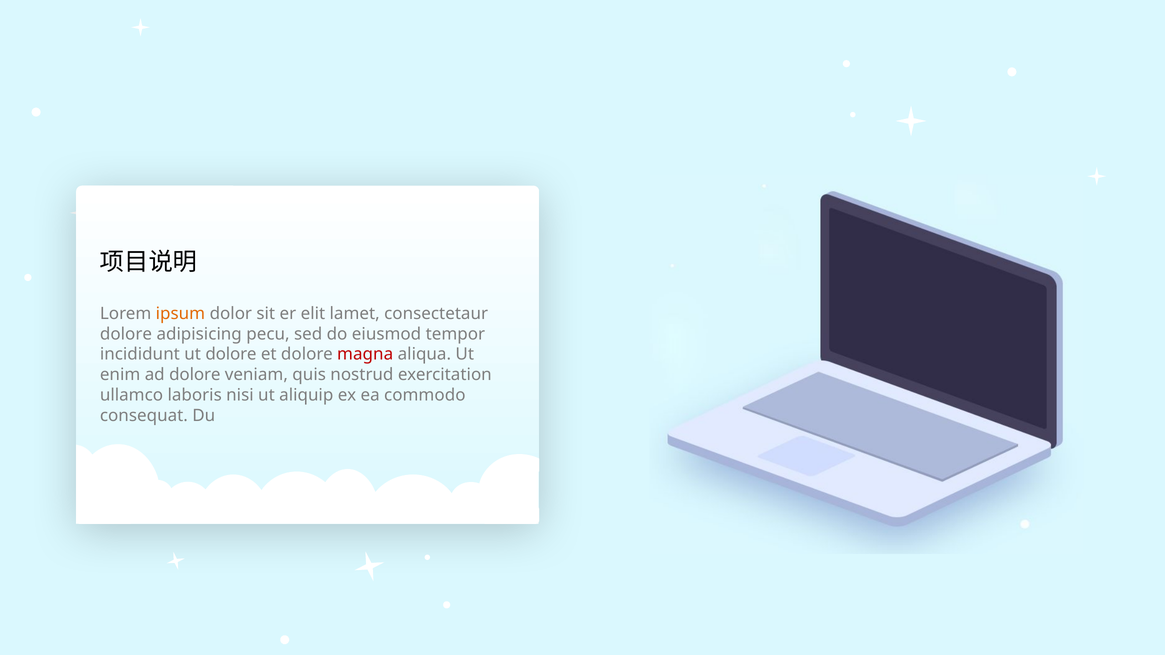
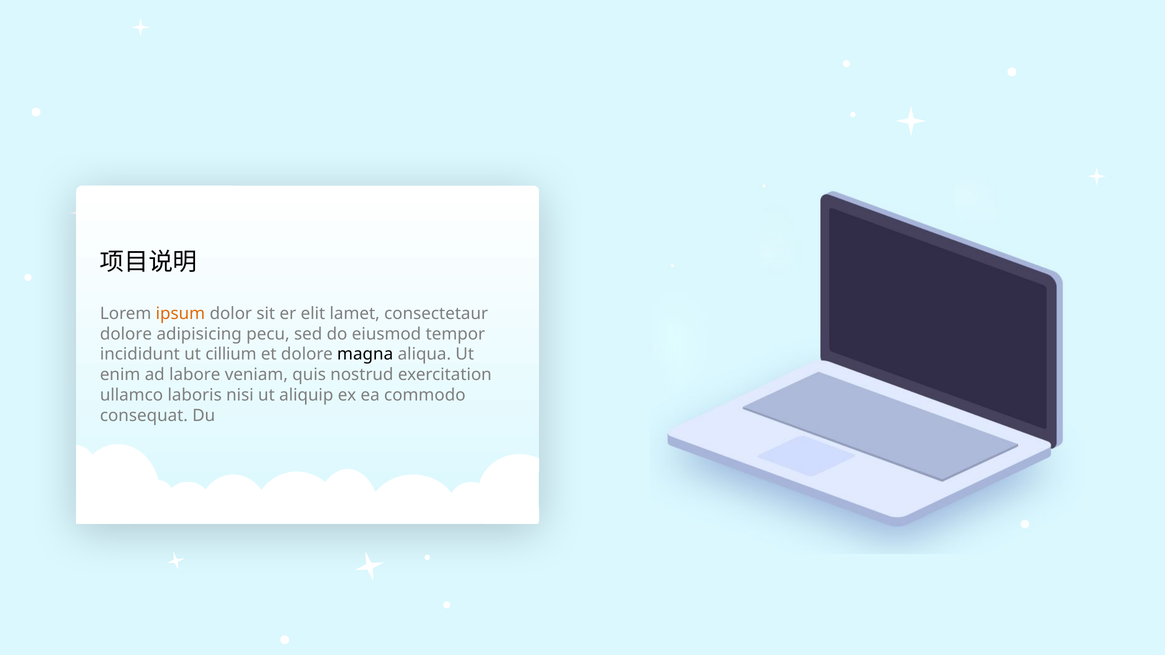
ut dolore: dolore -> cillium
magna colour: red -> black
ad dolore: dolore -> labore
